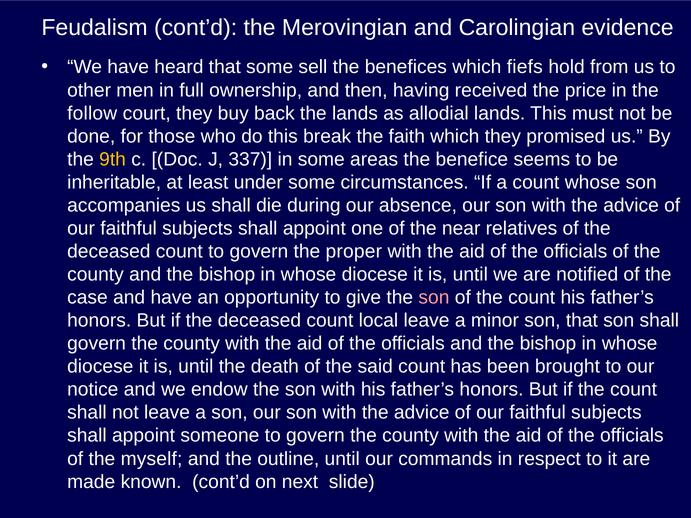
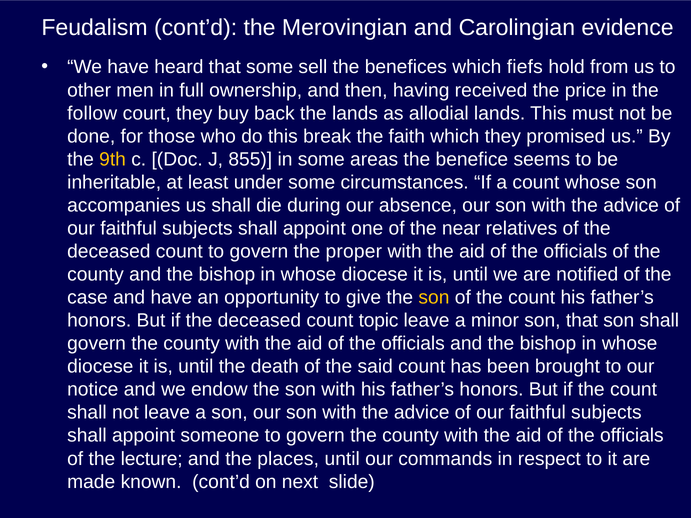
337: 337 -> 855
son at (434, 298) colour: pink -> yellow
local: local -> topic
myself: myself -> lecture
outline: outline -> places
